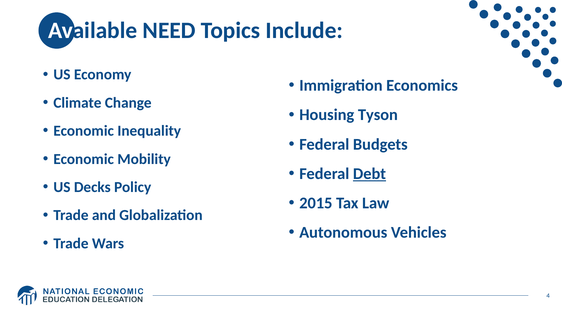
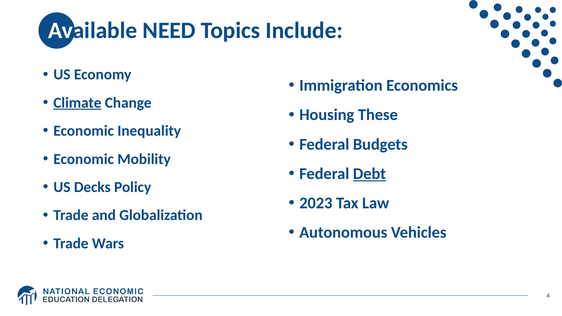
Climate underline: none -> present
Tyson: Tyson -> These
2015: 2015 -> 2023
